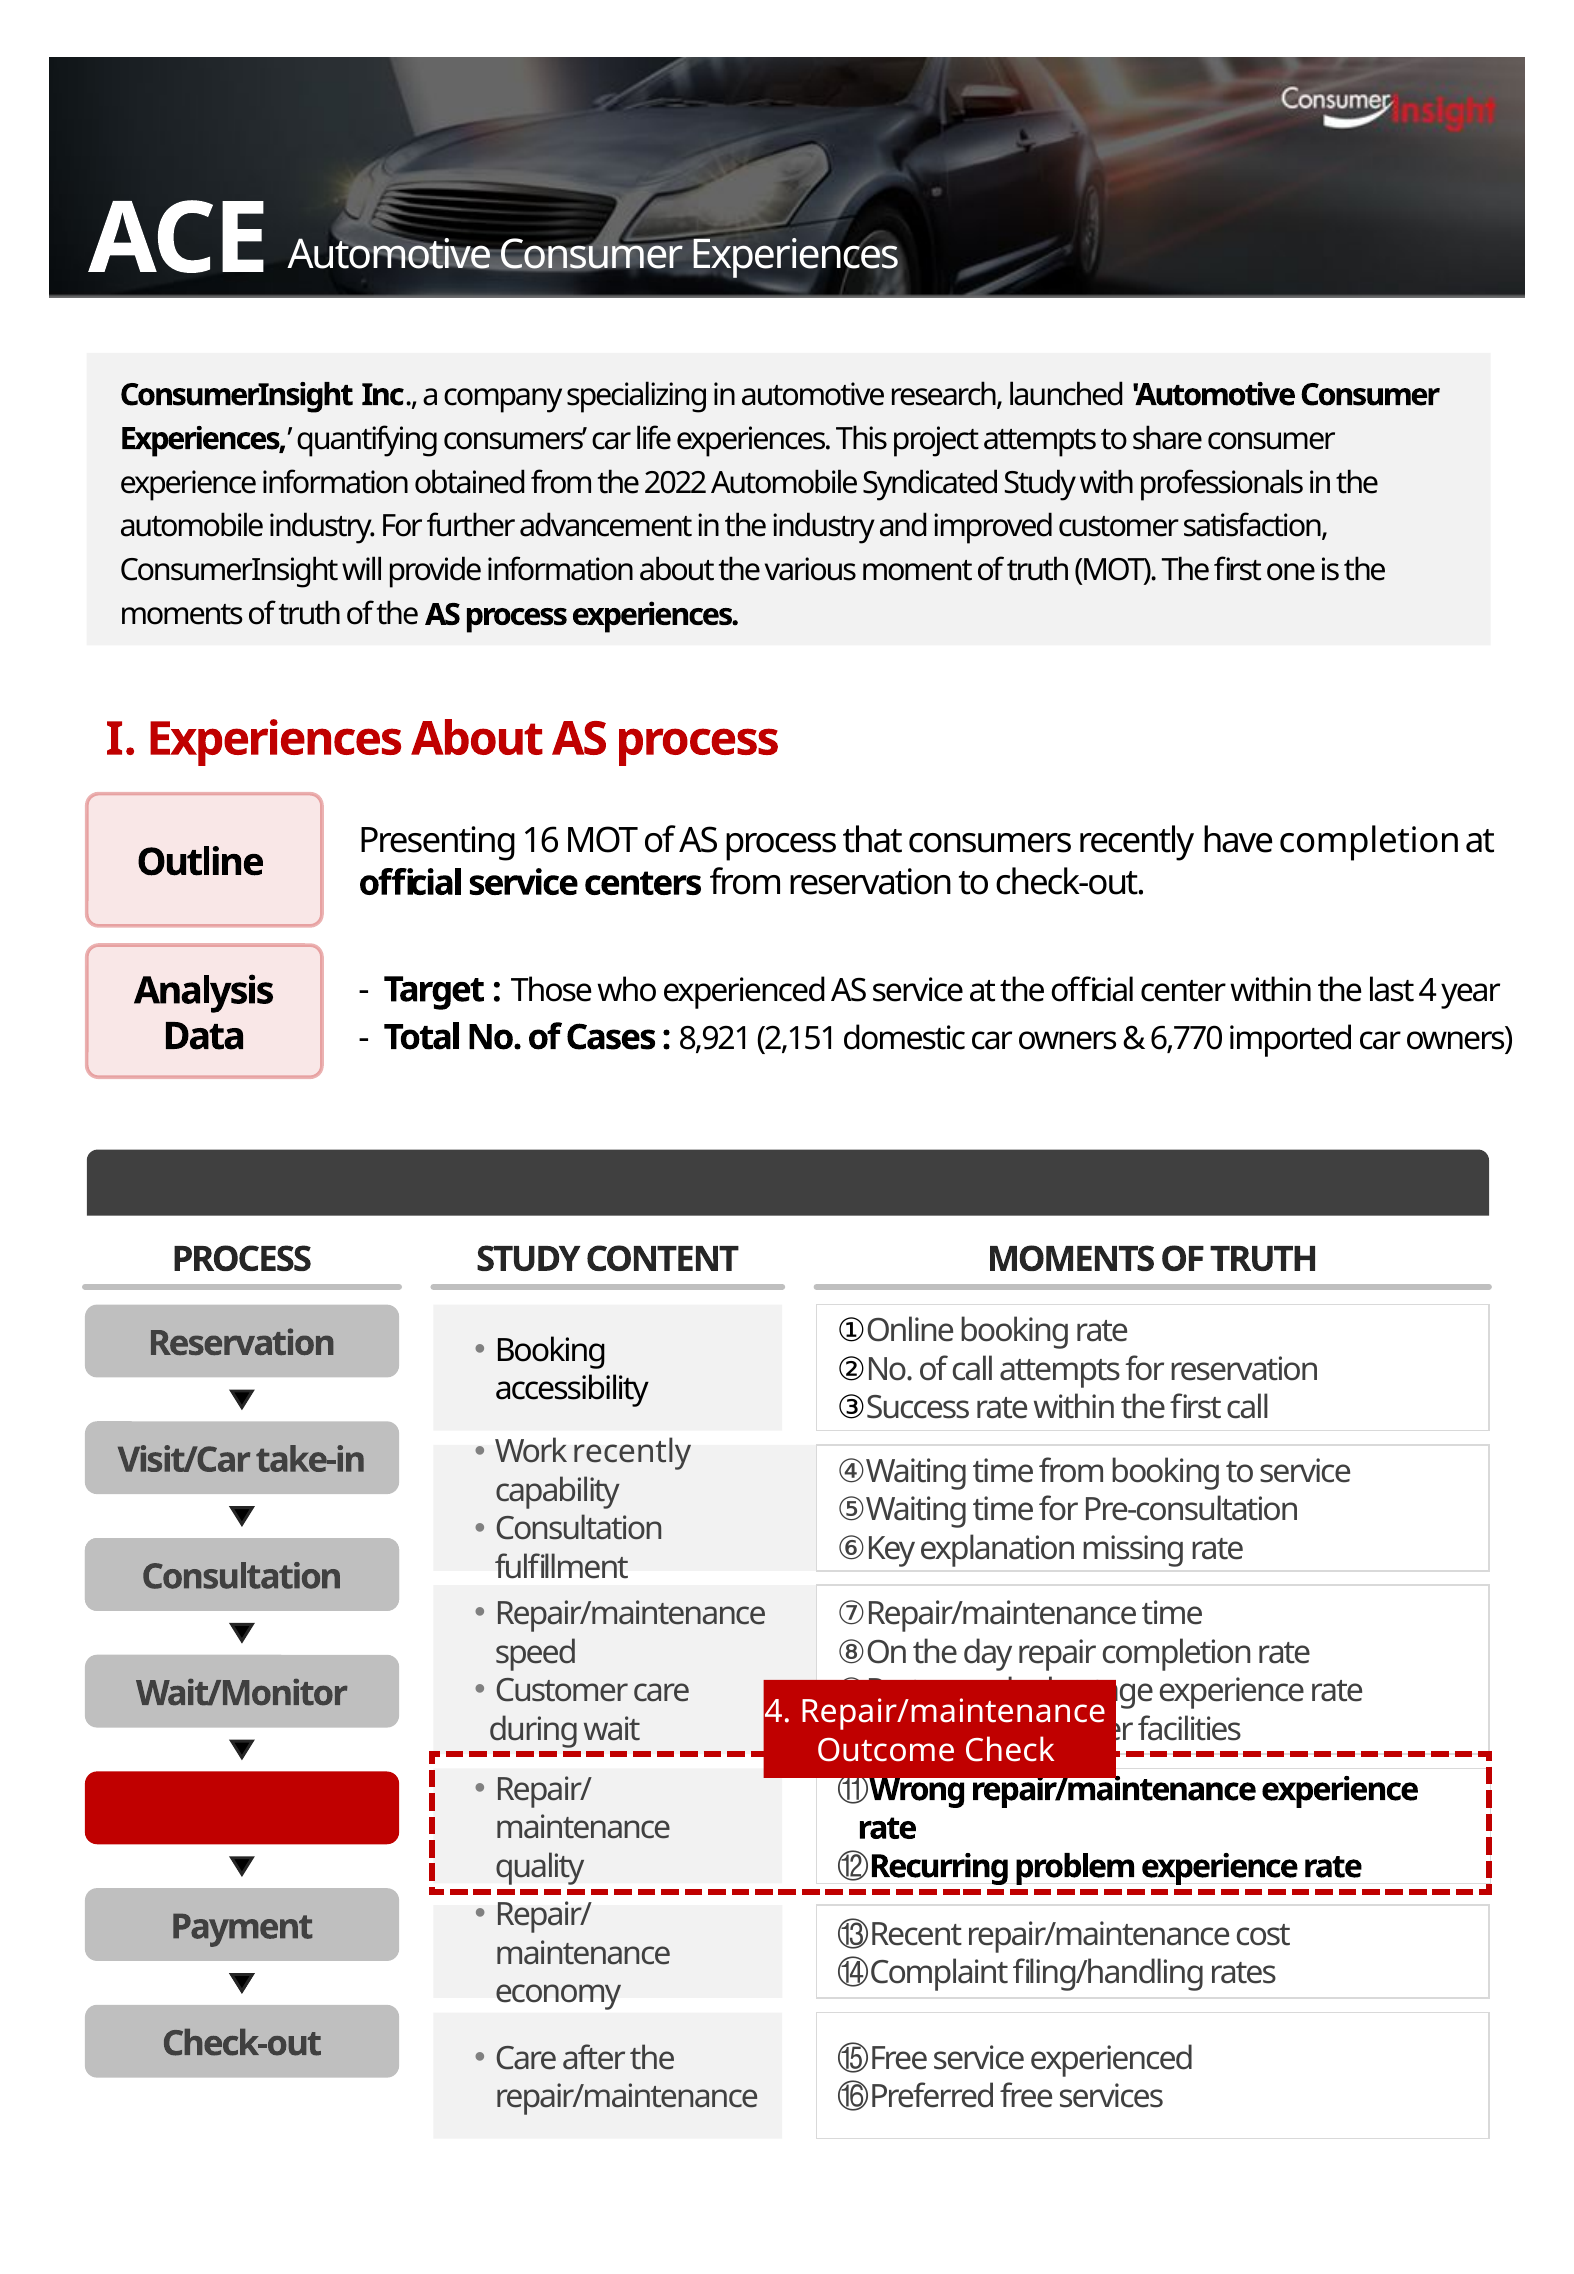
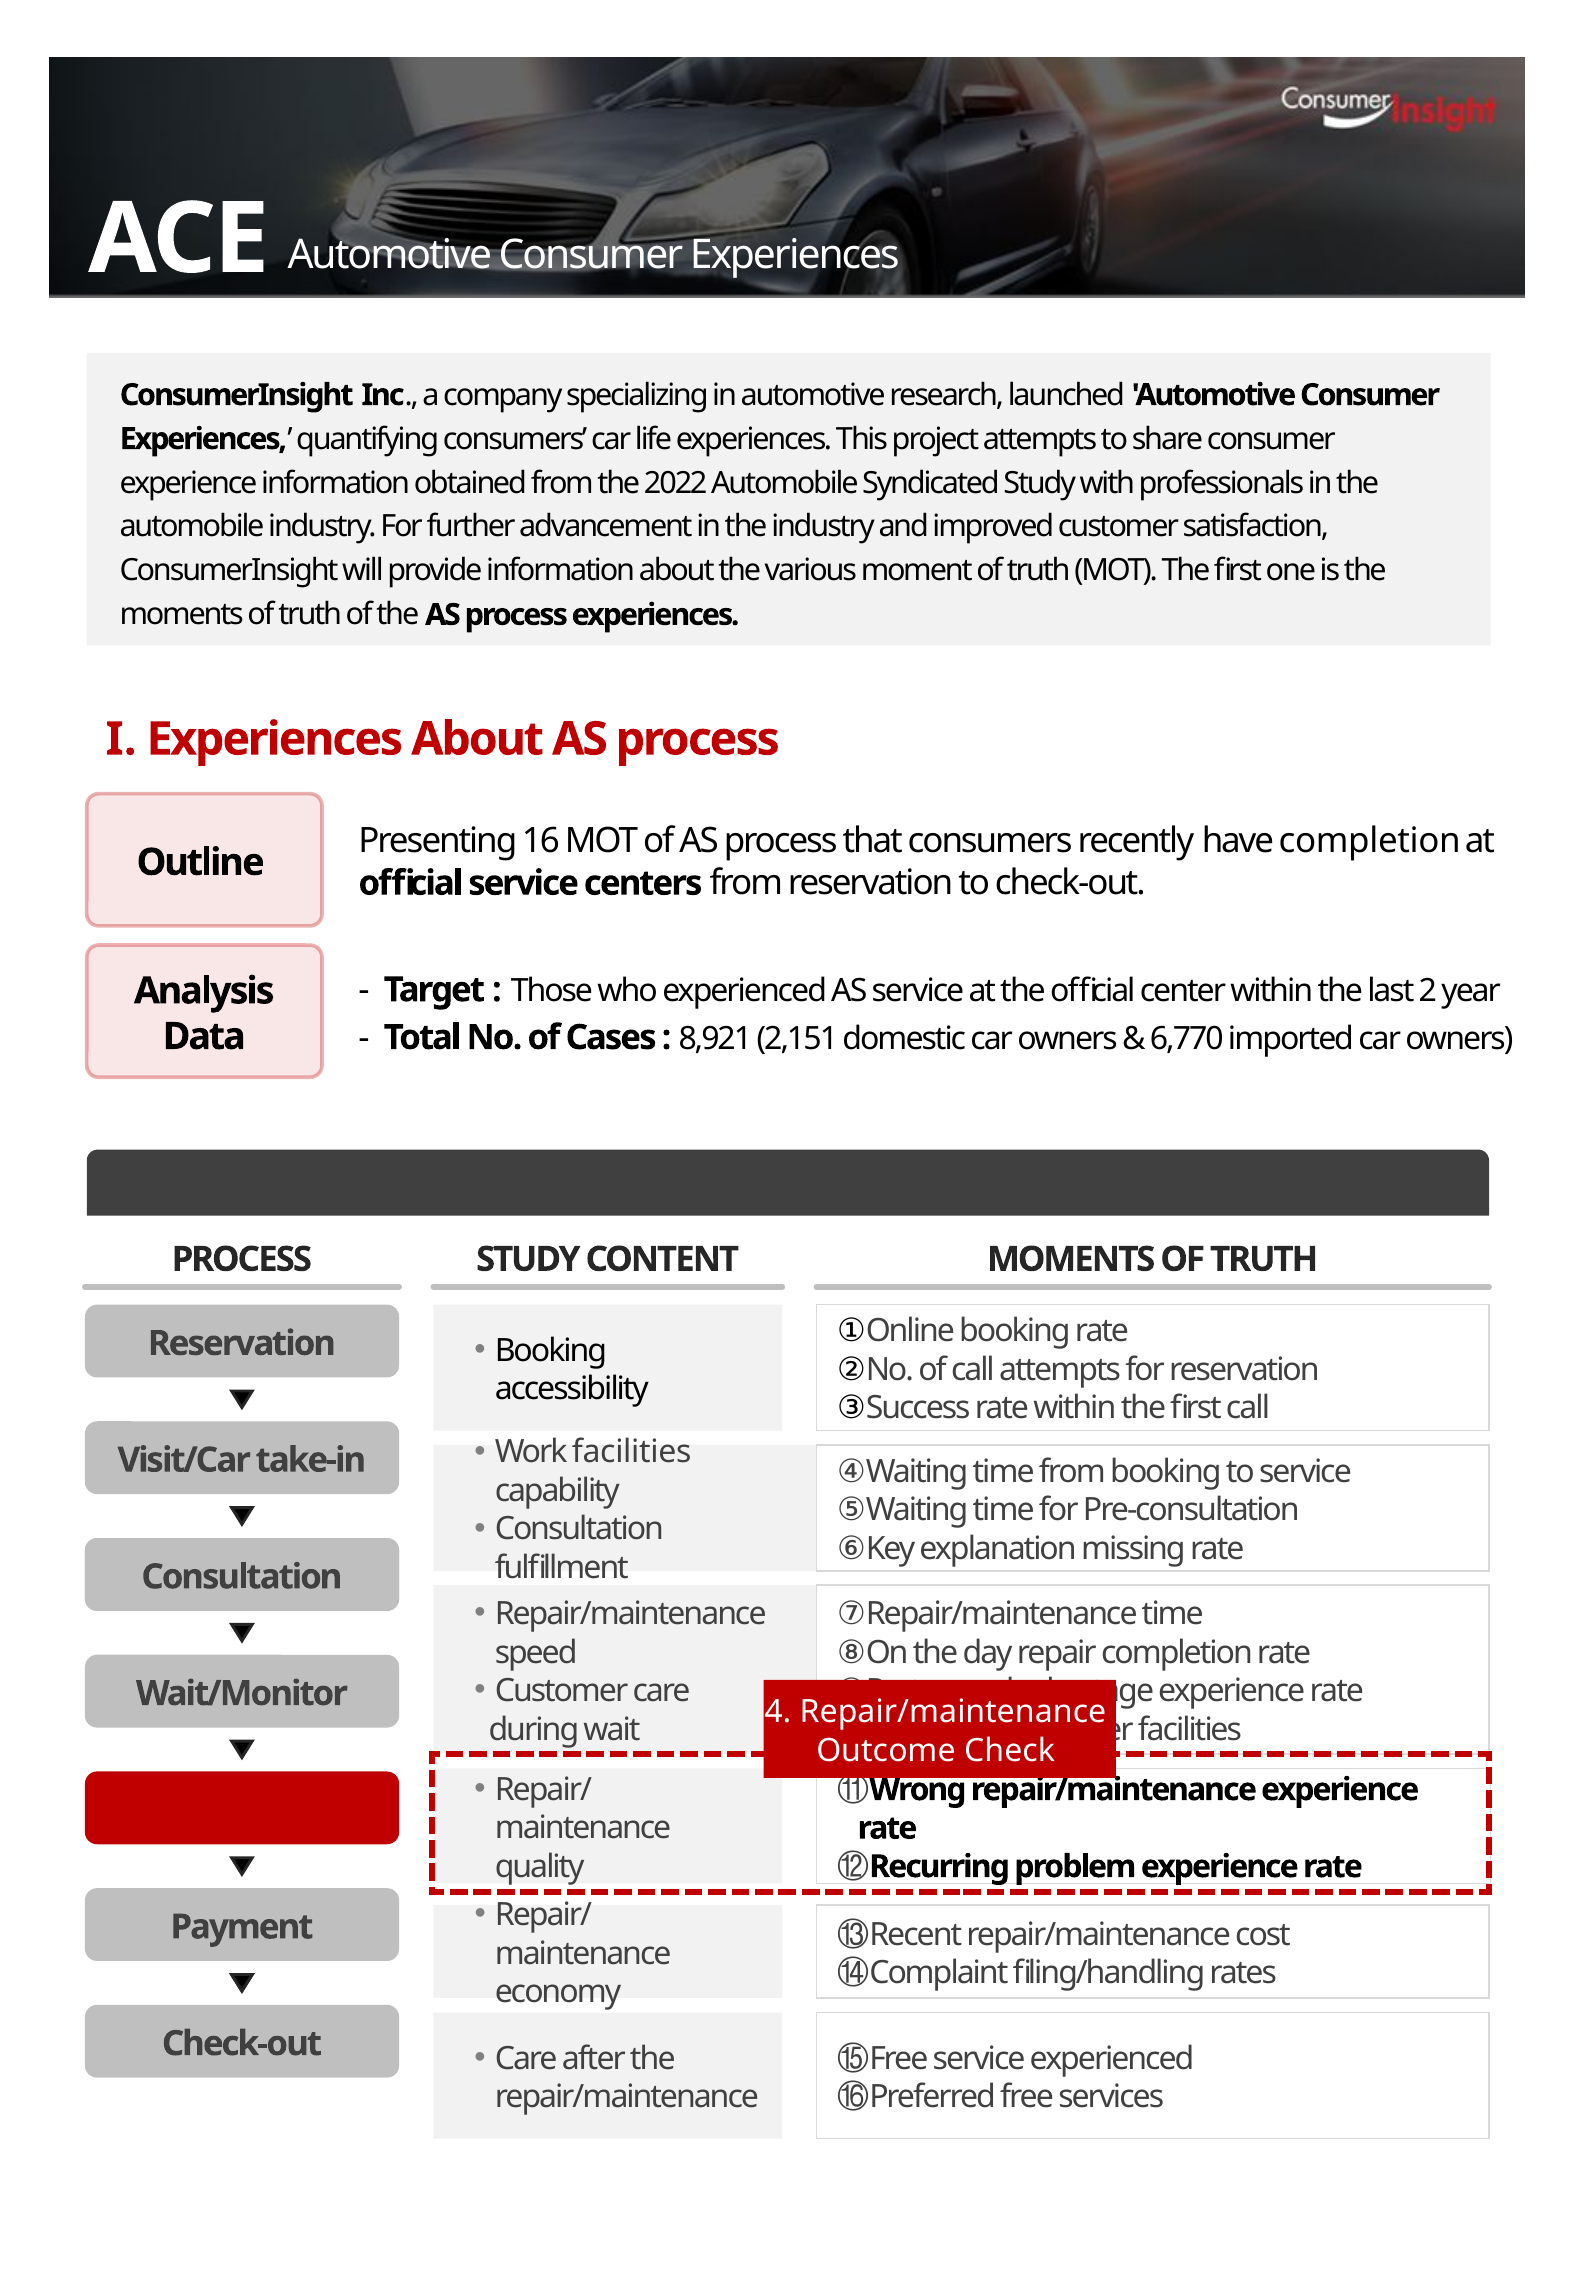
last 4: 4 -> 2
Work recently: recently -> facilities
